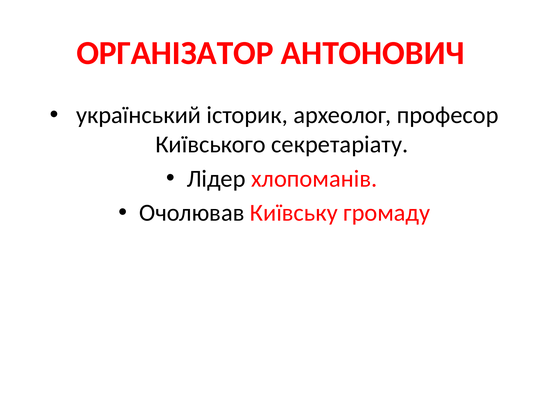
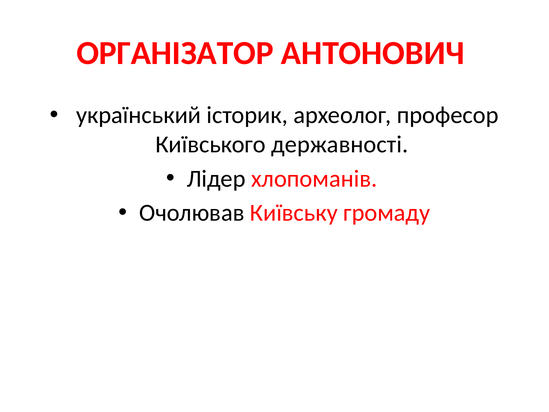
секретаріату: секретаріату -> державності
